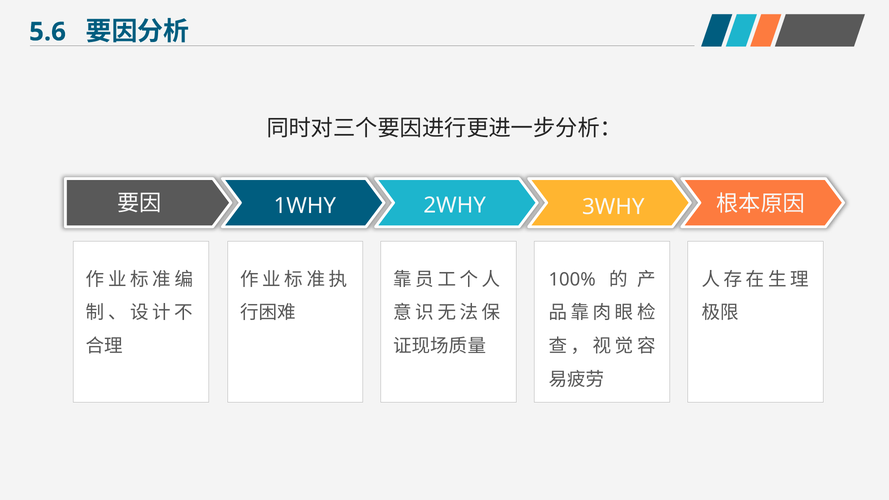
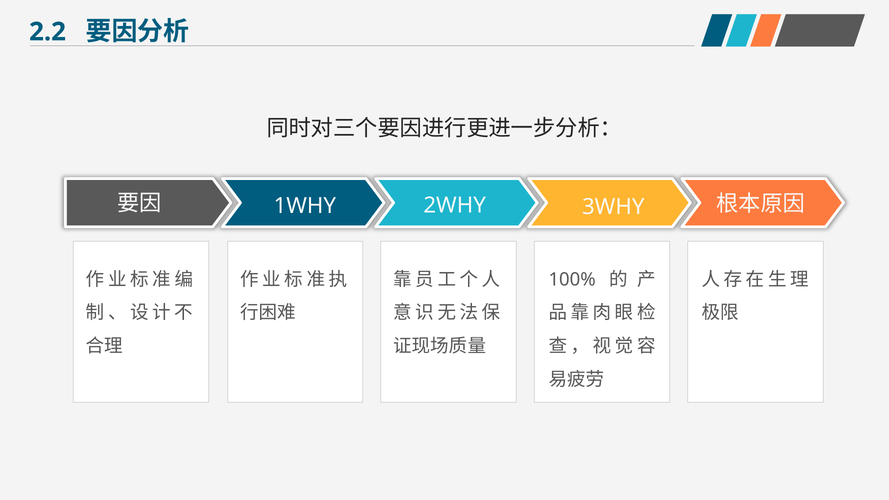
5.6: 5.6 -> 2.2
